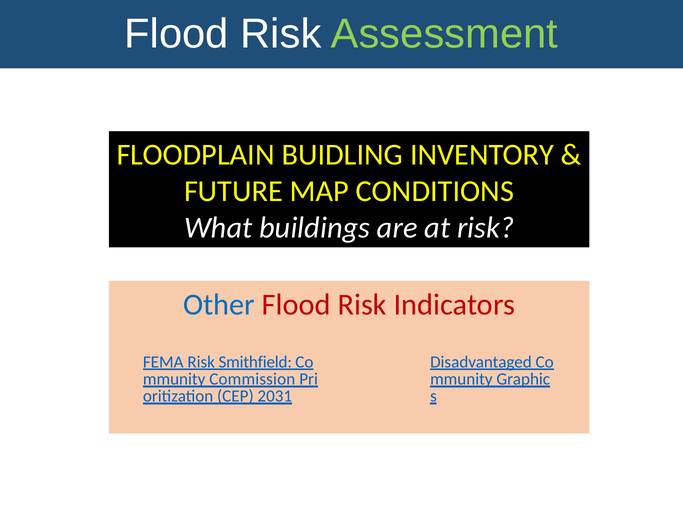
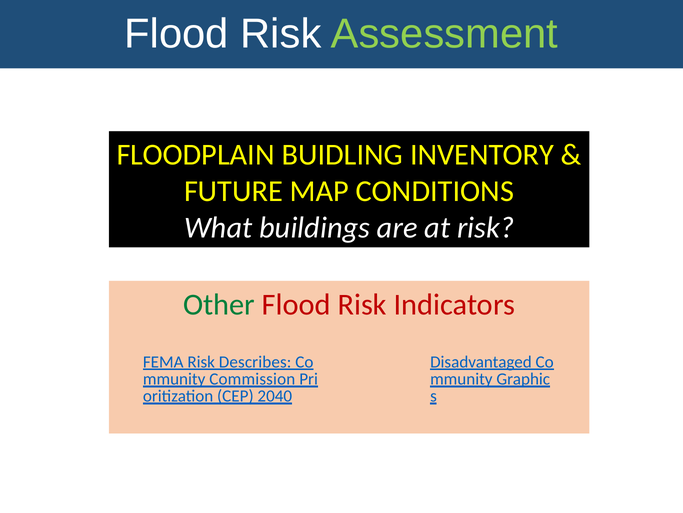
Other colour: blue -> green
Smithfield: Smithfield -> Describes
2031: 2031 -> 2040
